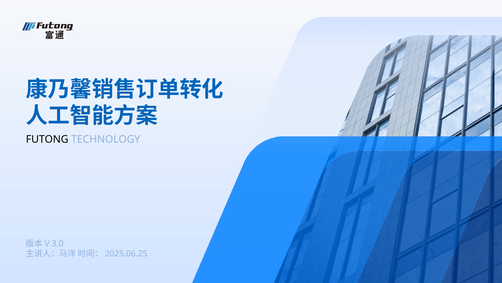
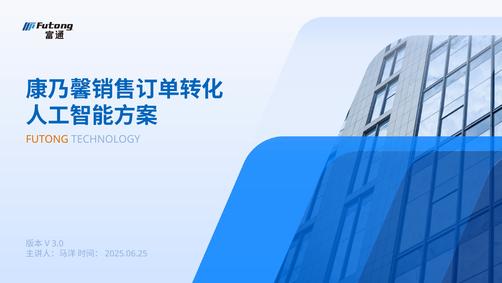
FUTONG colour: black -> orange
